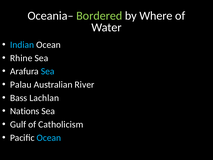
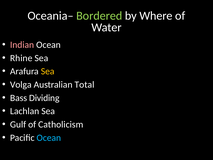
Indian colour: light blue -> pink
Sea at (48, 71) colour: light blue -> yellow
Palau: Palau -> Volga
River: River -> Total
Lachlan: Lachlan -> Dividing
Nations: Nations -> Lachlan
